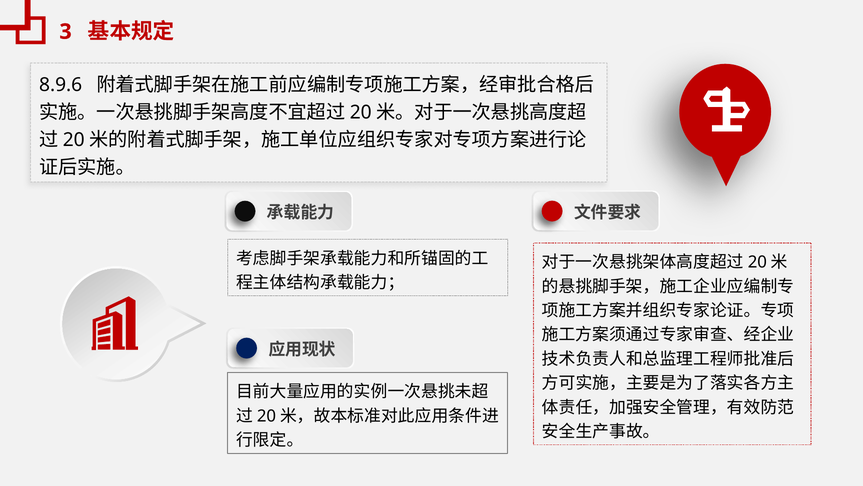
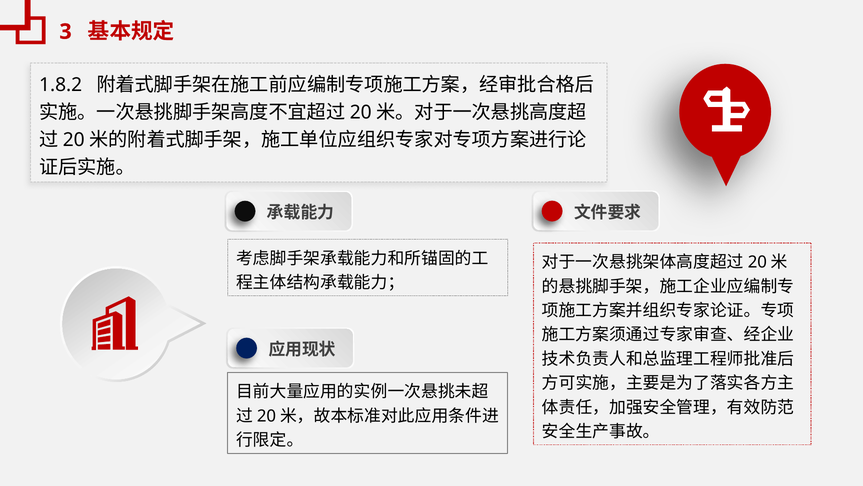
8.9.6: 8.9.6 -> 1.8.2
